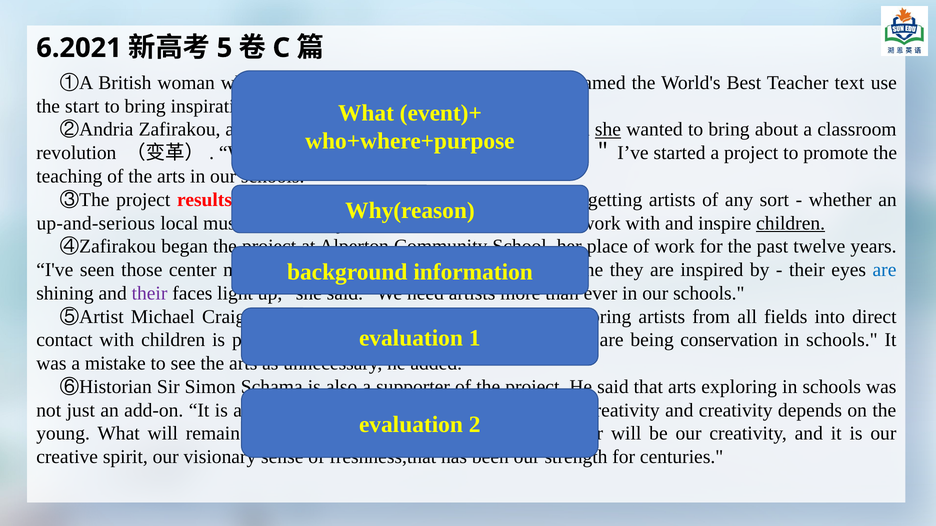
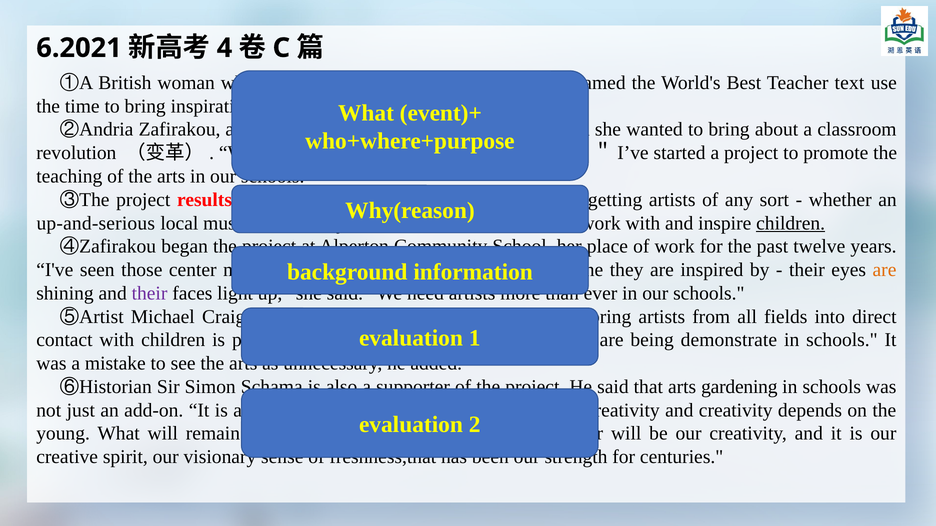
5: 5 -> 4
the start: start -> time
she at (608, 130) underline: present -> none
are at (884, 270) colour: blue -> orange
conservation: conservation -> demonstrate
exploring: exploring -> gardening
